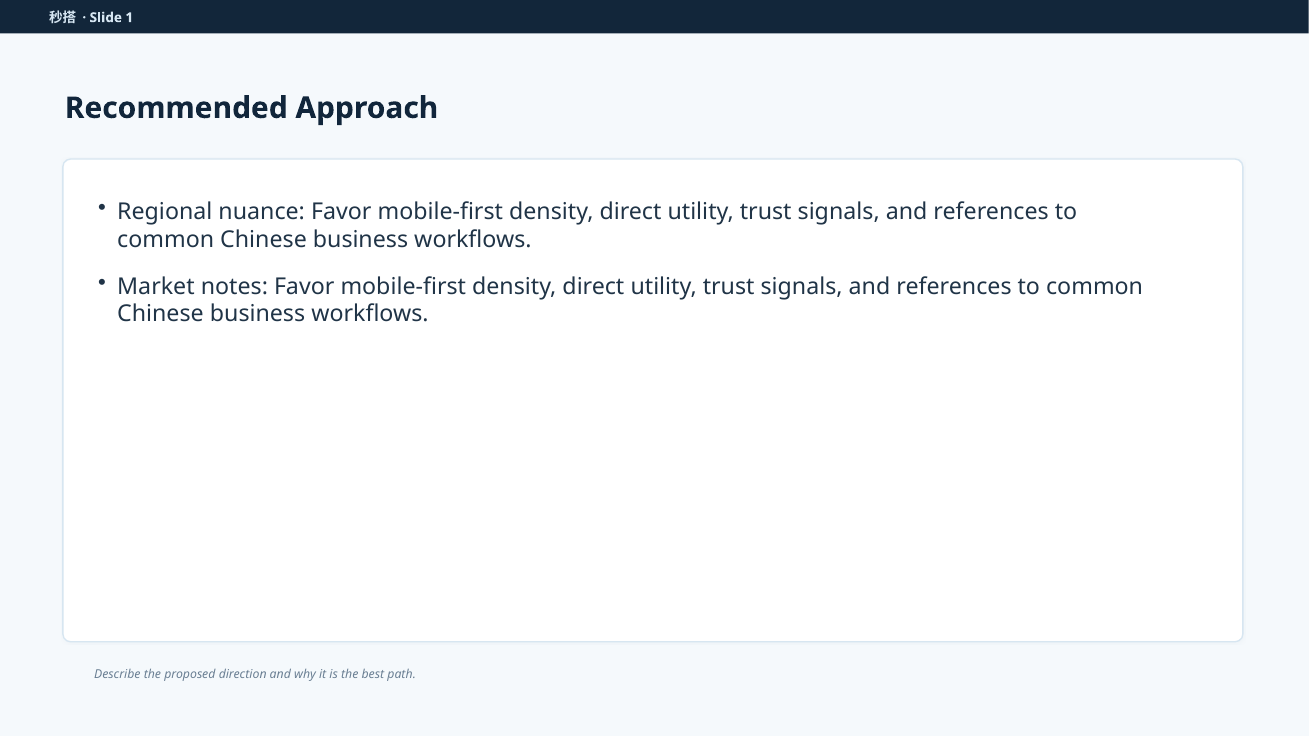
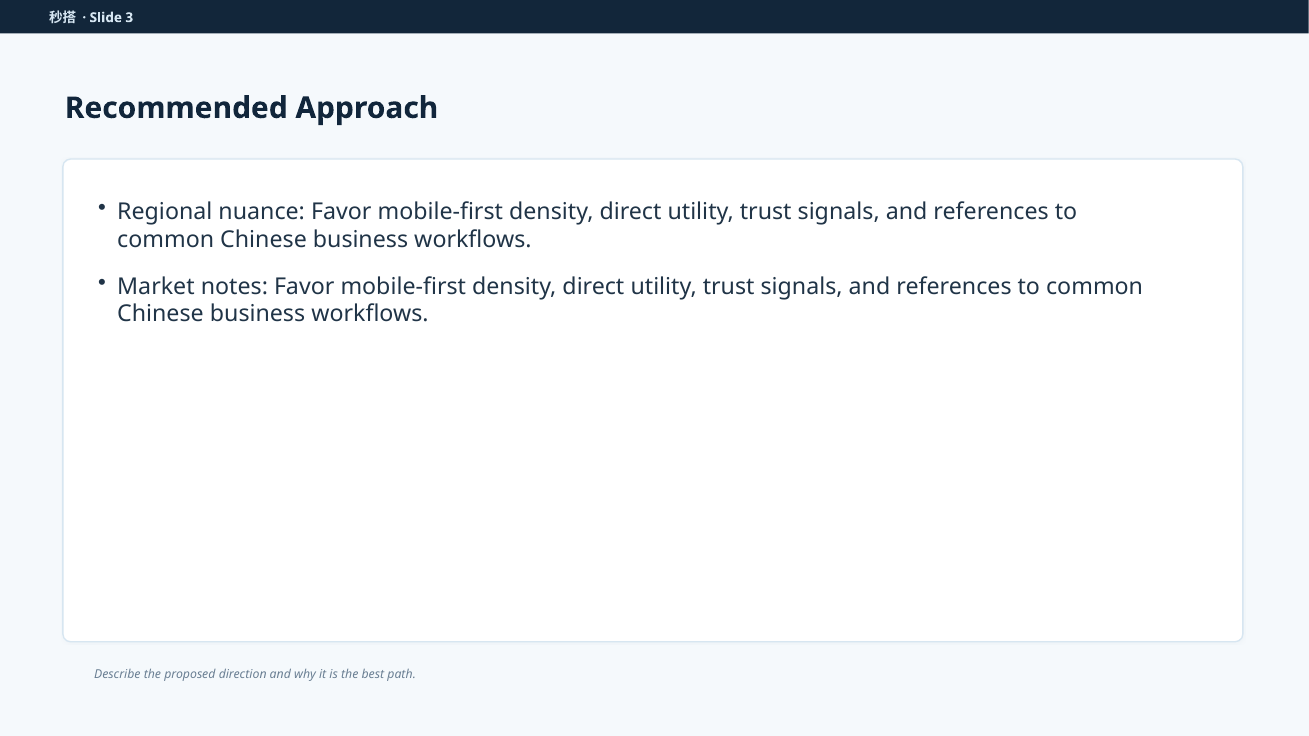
1: 1 -> 3
